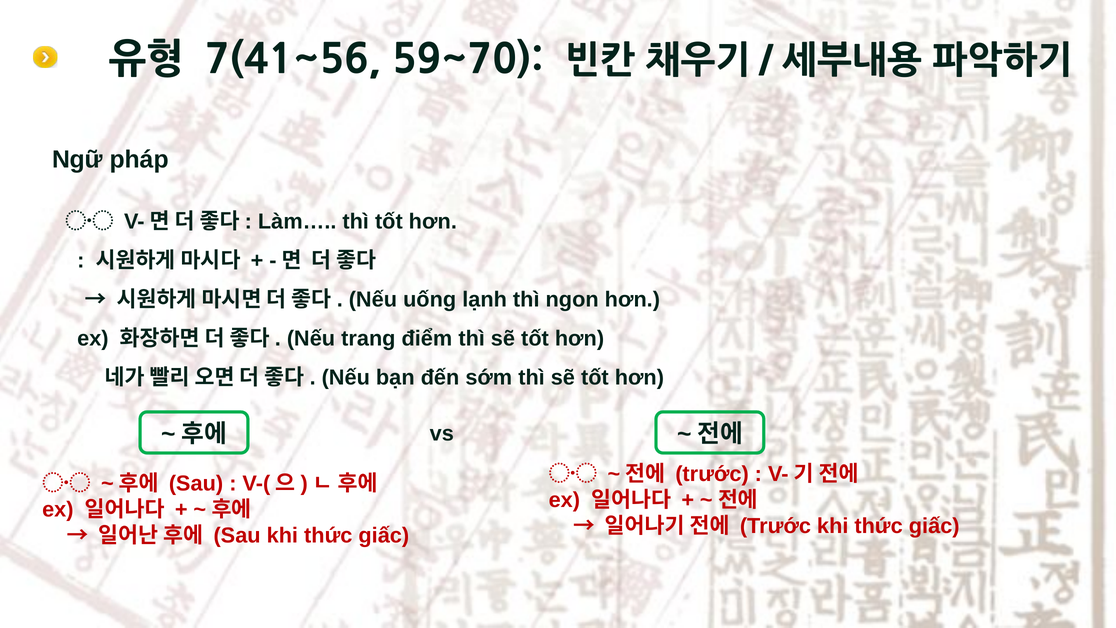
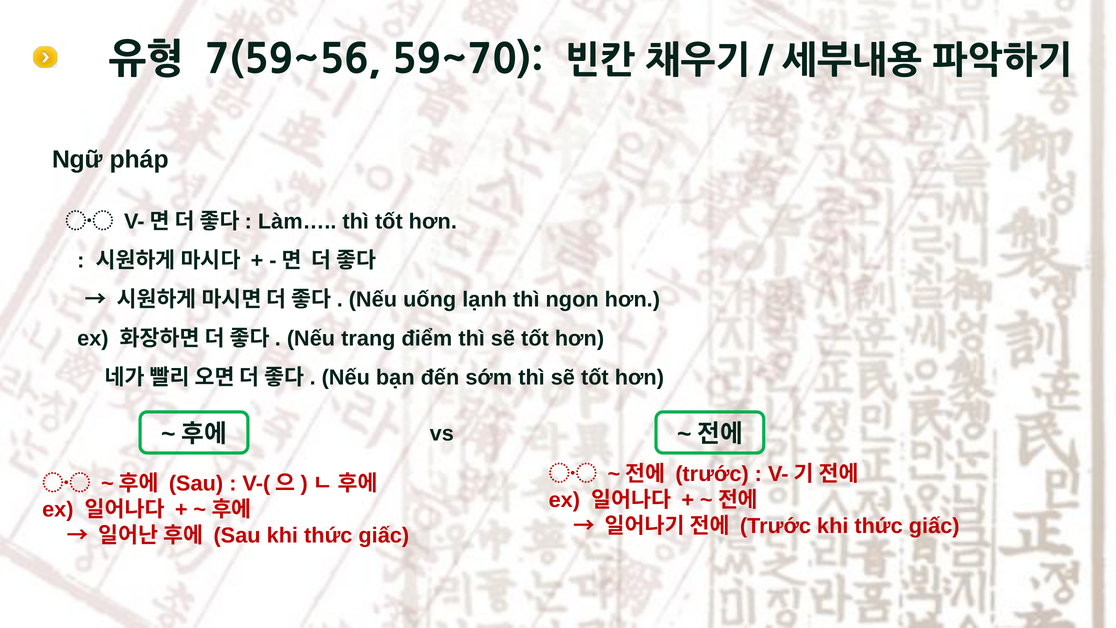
7(41~56: 7(41~56 -> 7(59~56
